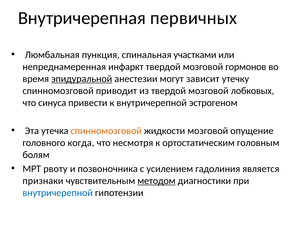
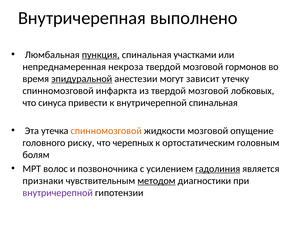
первичных: первичных -> выполнено
пункция underline: none -> present
инфаркт: инфаркт -> некроза
приводит: приводит -> инфаркта
внутричерепной эстрогеном: эстрогеном -> спинальная
когда: когда -> риску
несмотря: несмотря -> черепных
рвоту: рвоту -> волос
гадолиния underline: none -> present
внутричерепной at (58, 193) colour: blue -> purple
